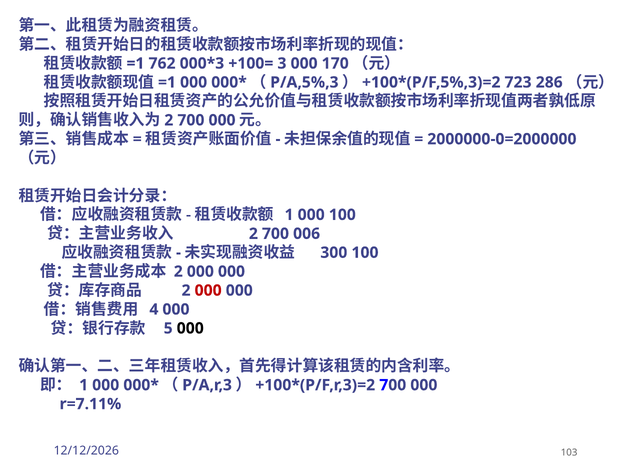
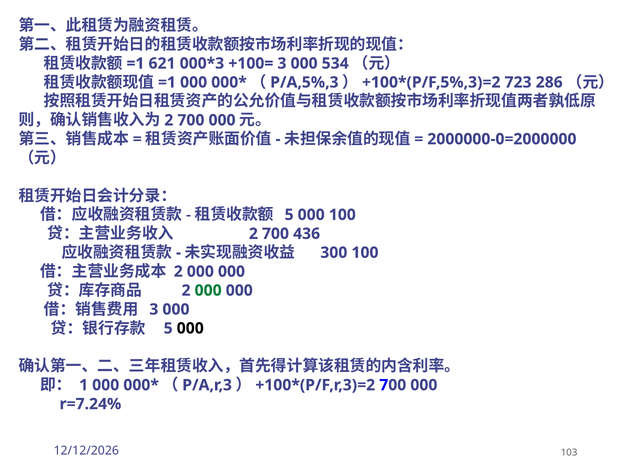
762: 762 -> 621
170: 170 -> 534
1 at (289, 215): 1 -> 5
006: 006 -> 436
000 at (208, 291) colour: red -> green
4 at (154, 310): 4 -> 3
r=7.11%: r=7.11% -> r=7.24%
